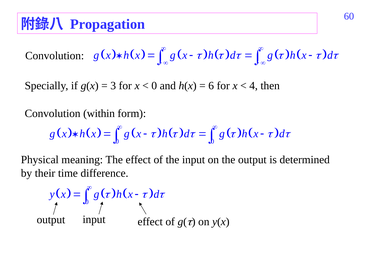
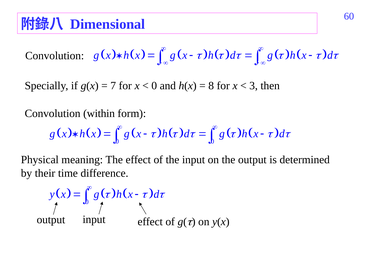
Propagation: Propagation -> Dimensional
3: 3 -> 7
6: 6 -> 8
4: 4 -> 3
